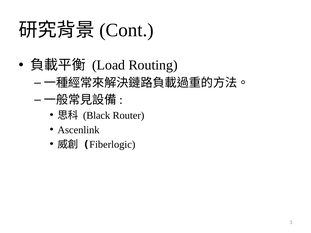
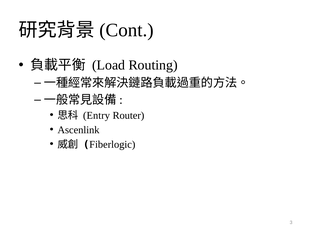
Black: Black -> Entry
